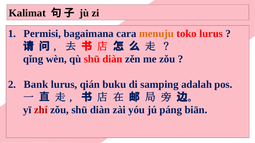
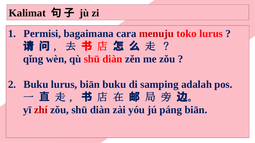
menuju colour: orange -> red
Bank at (36, 85): Bank -> Buku
lurus qián: qián -> biān
